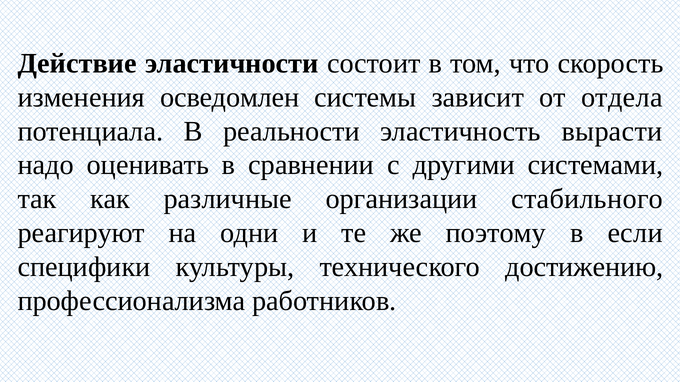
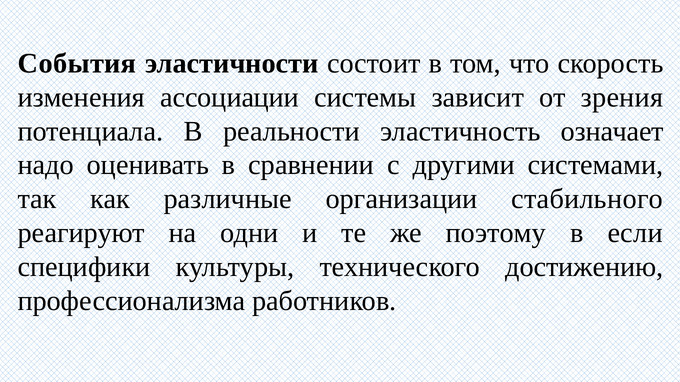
Действие: Действие -> События
осведомлен: осведомлен -> ассоциации
отдела: отдела -> зрения
вырасти: вырасти -> означает
